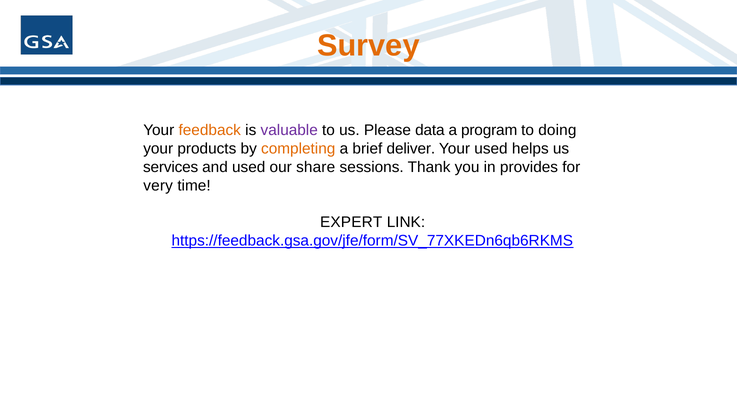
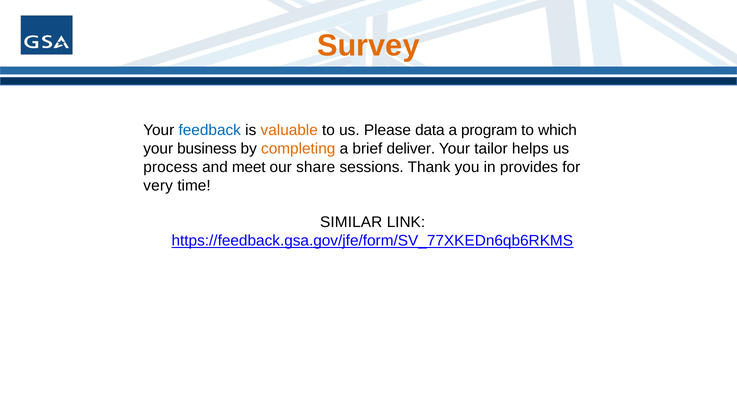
feedback colour: orange -> blue
valuable colour: purple -> orange
doing: doing -> which
products: products -> business
Your used: used -> tailor
services: services -> process
and used: used -> meet
EXPERT: EXPERT -> SIMILAR
